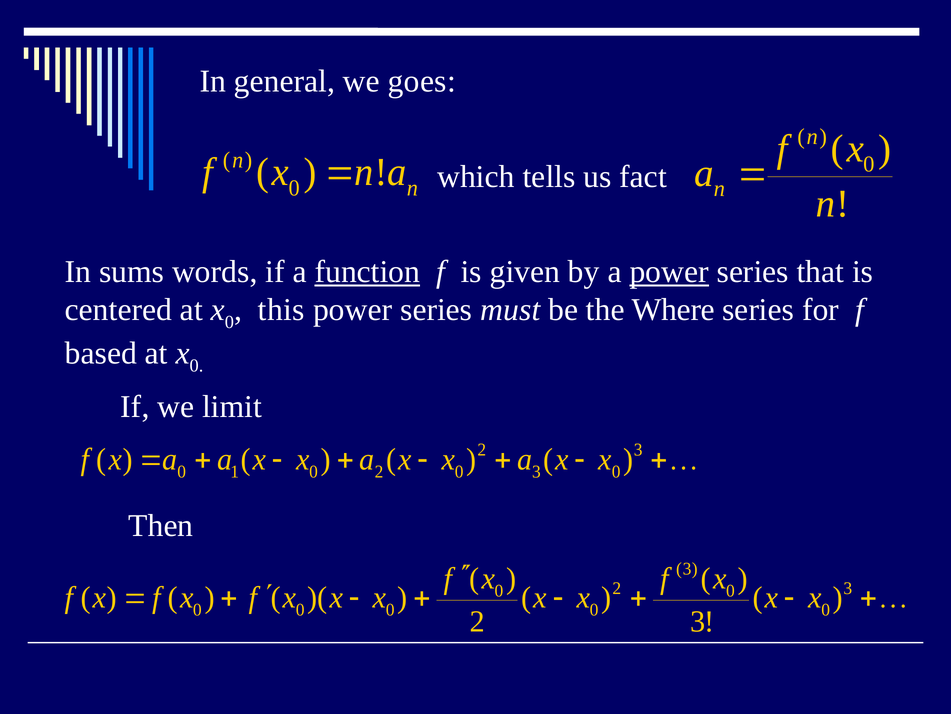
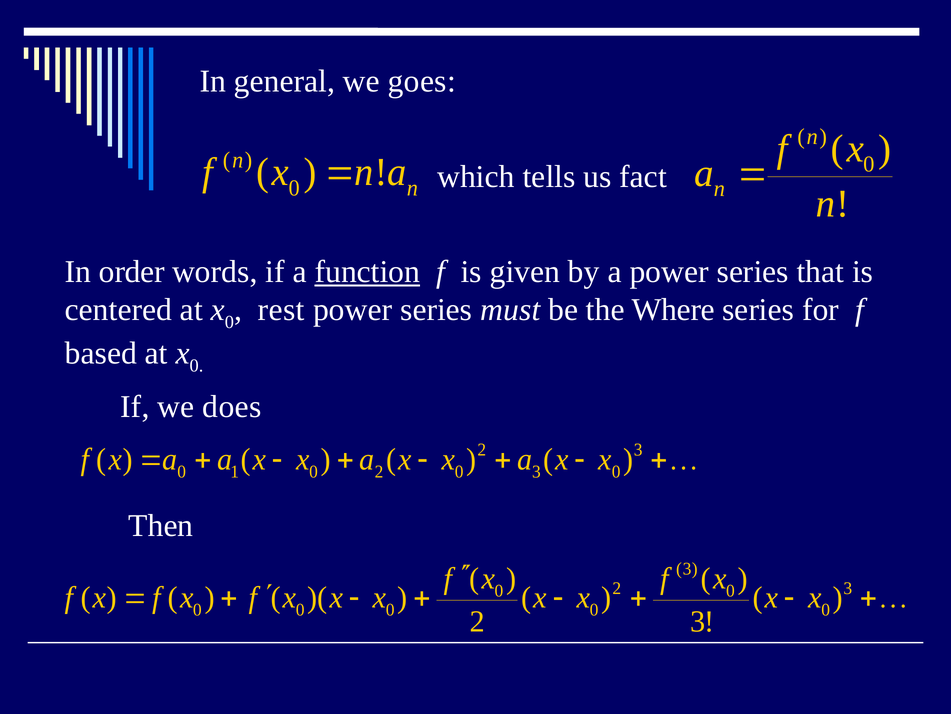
sums: sums -> order
power at (669, 272) underline: present -> none
this: this -> rest
limit: limit -> does
